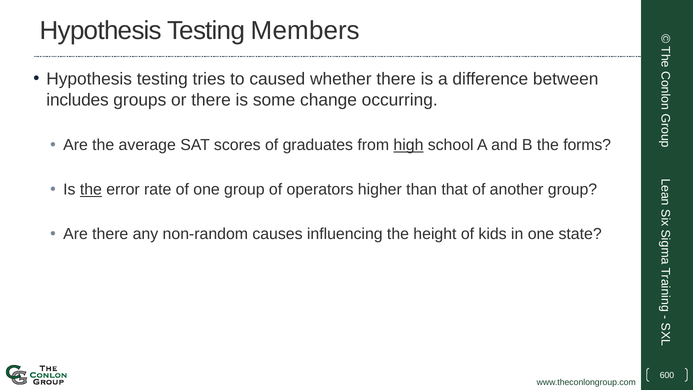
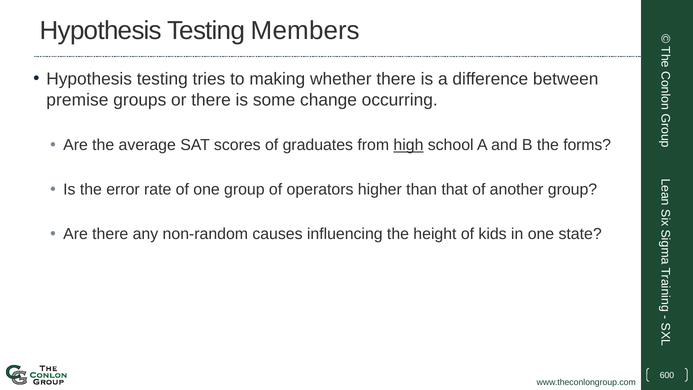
caused: caused -> making
includes: includes -> premise
the at (91, 190) underline: present -> none
